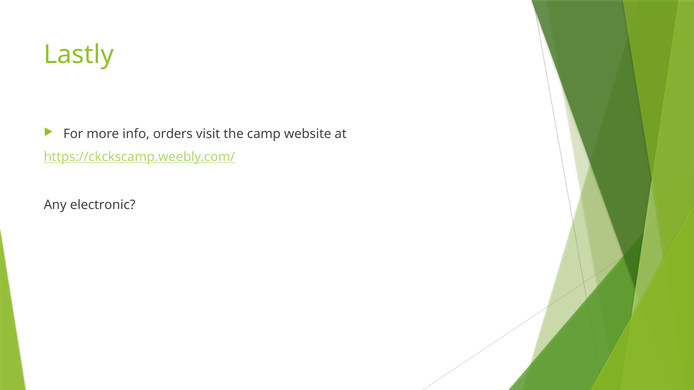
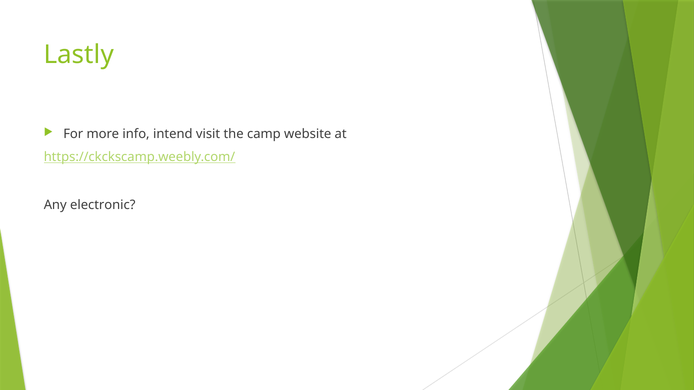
orders: orders -> intend
